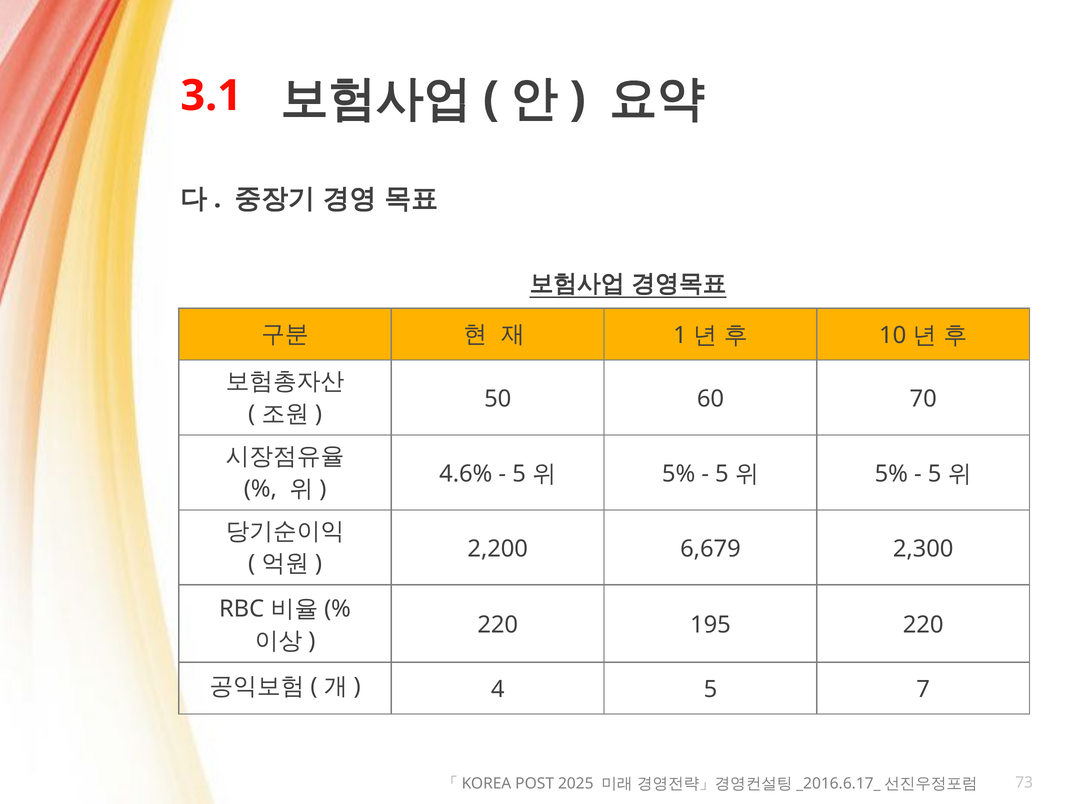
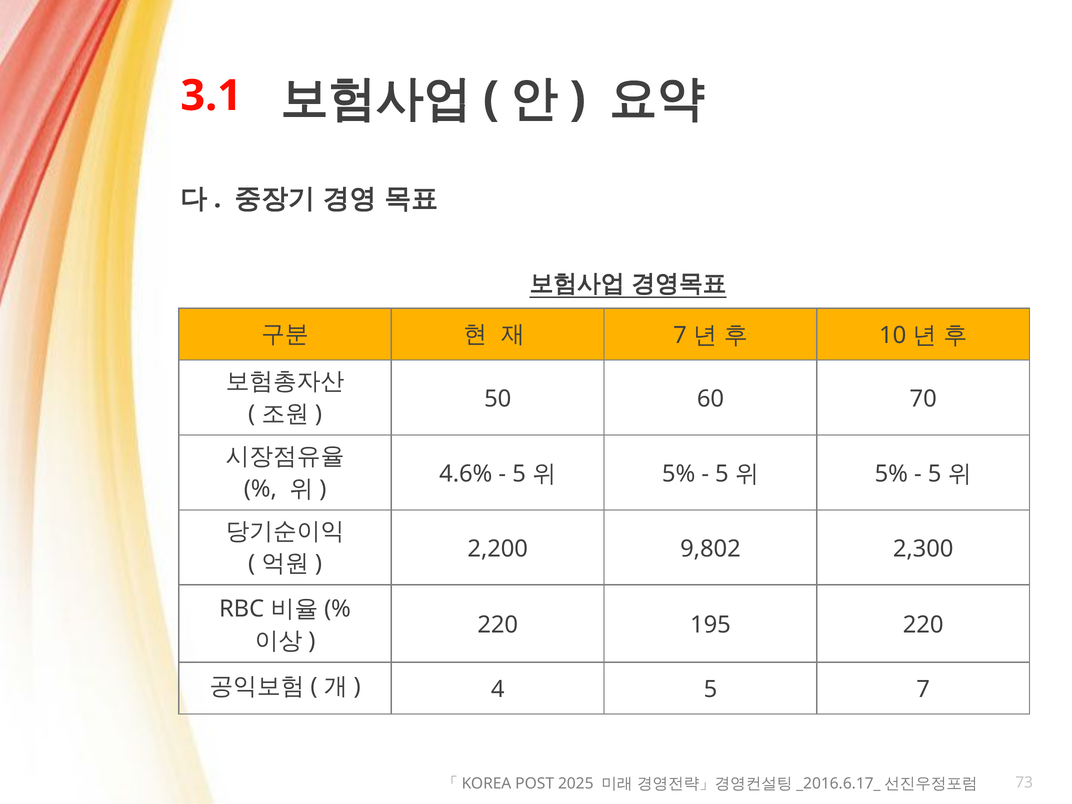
1 at (680, 335): 1 -> 7
6,679: 6,679 -> 9,802
